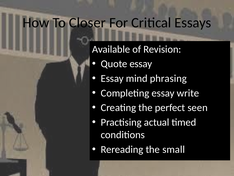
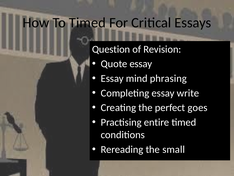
To Closer: Closer -> Timed
Available: Available -> Question
seen: seen -> goes
actual: actual -> entire
